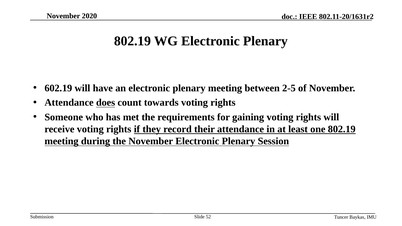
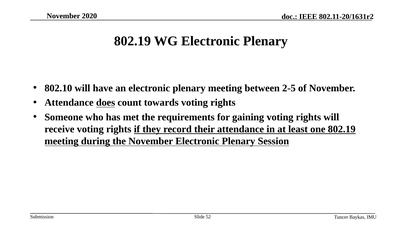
602.19: 602.19 -> 802.10
